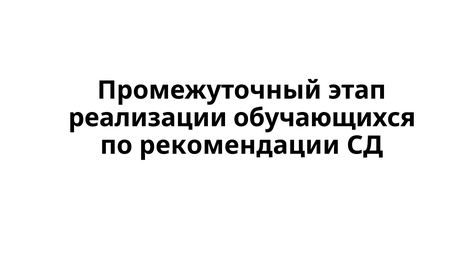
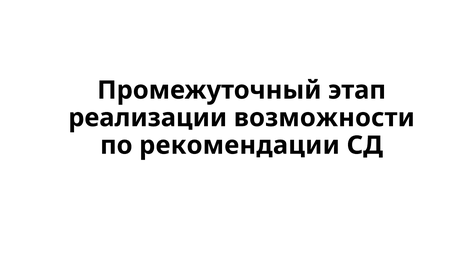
обучающихся: обучающихся -> возможности
